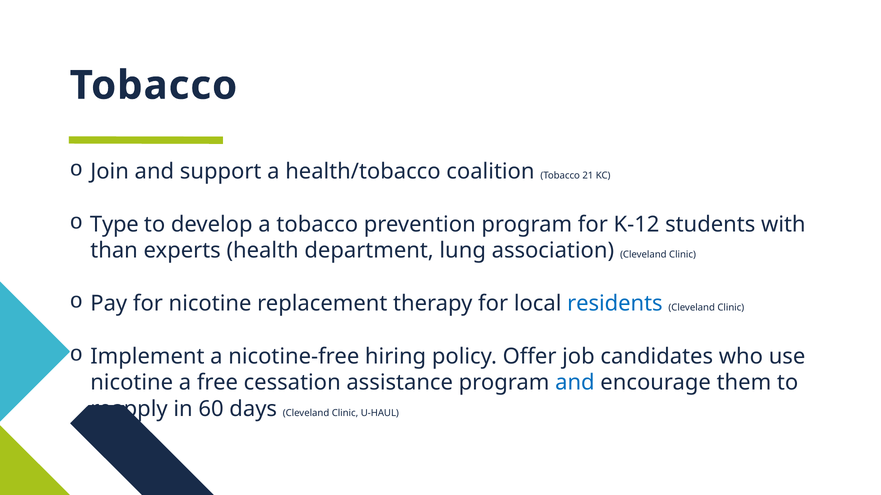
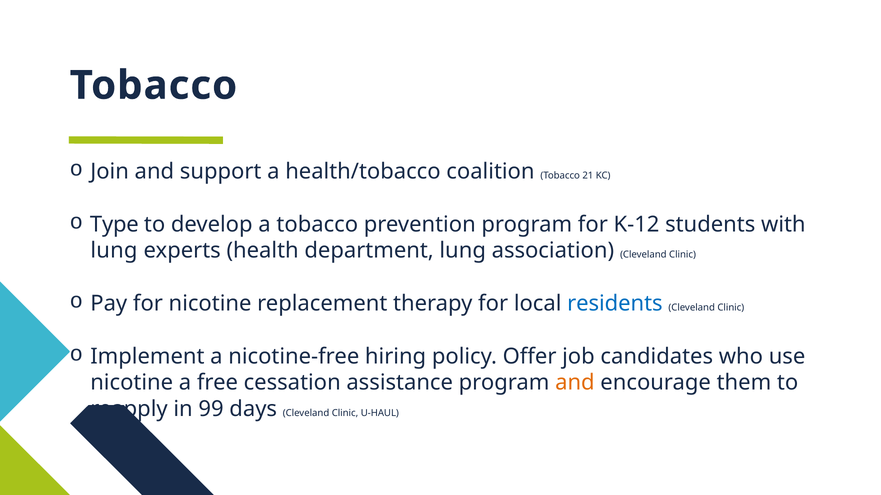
than at (114, 251): than -> lung
and at (575, 383) colour: blue -> orange
60: 60 -> 99
